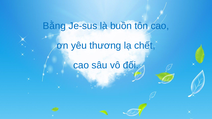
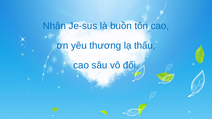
Bằng: Bằng -> Nhân
chết: chết -> thấu
